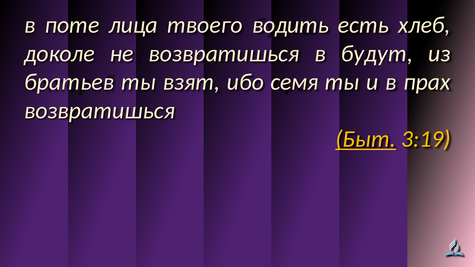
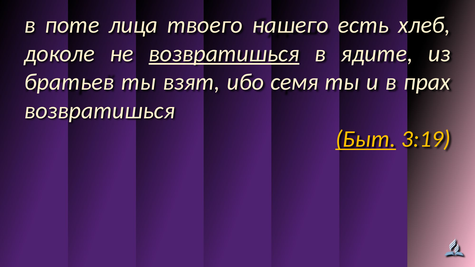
водить: водить -> нашего
возвратишься at (224, 54) underline: none -> present
будут: будут -> ядите
